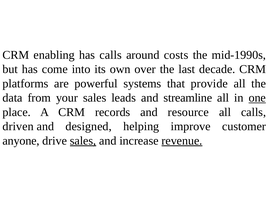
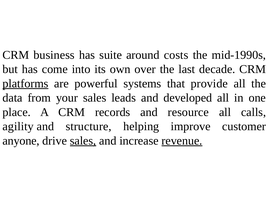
enabling: enabling -> business
has calls: calls -> suite
platforms underline: none -> present
streamline: streamline -> developed
one underline: present -> none
driven: driven -> agility
designed: designed -> structure
